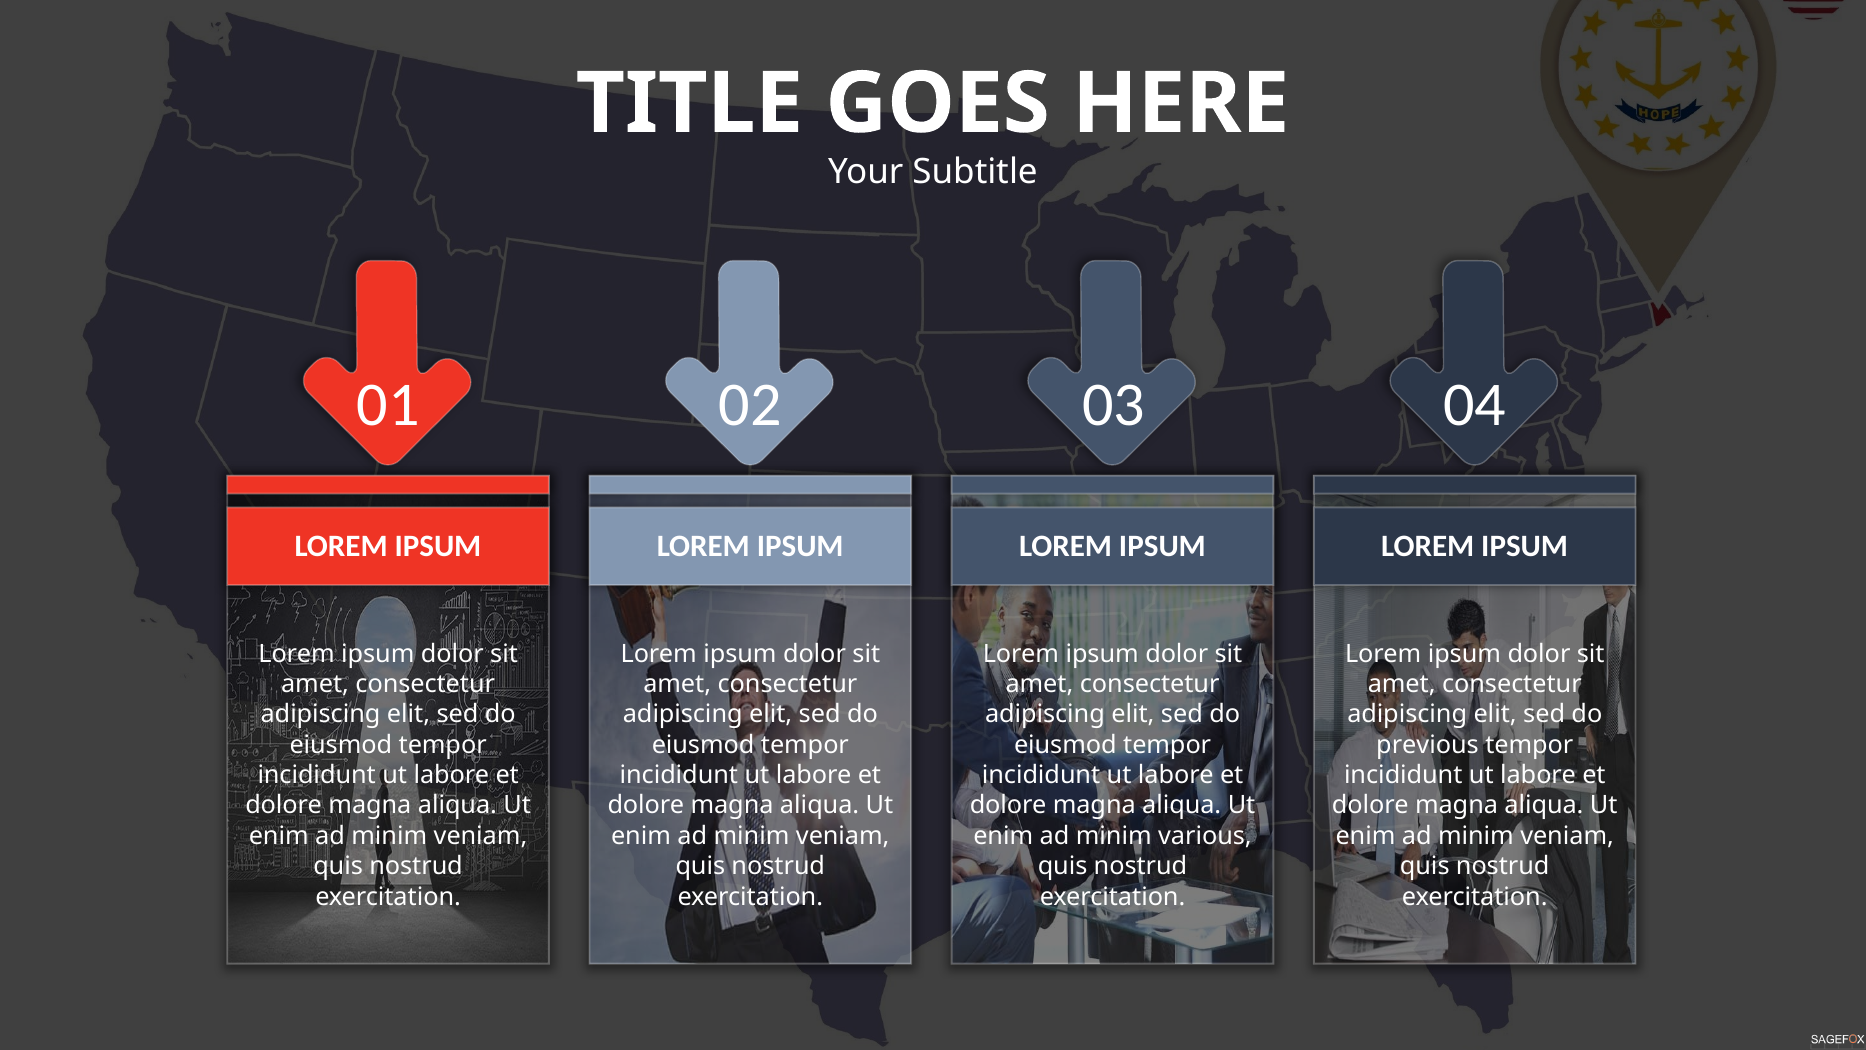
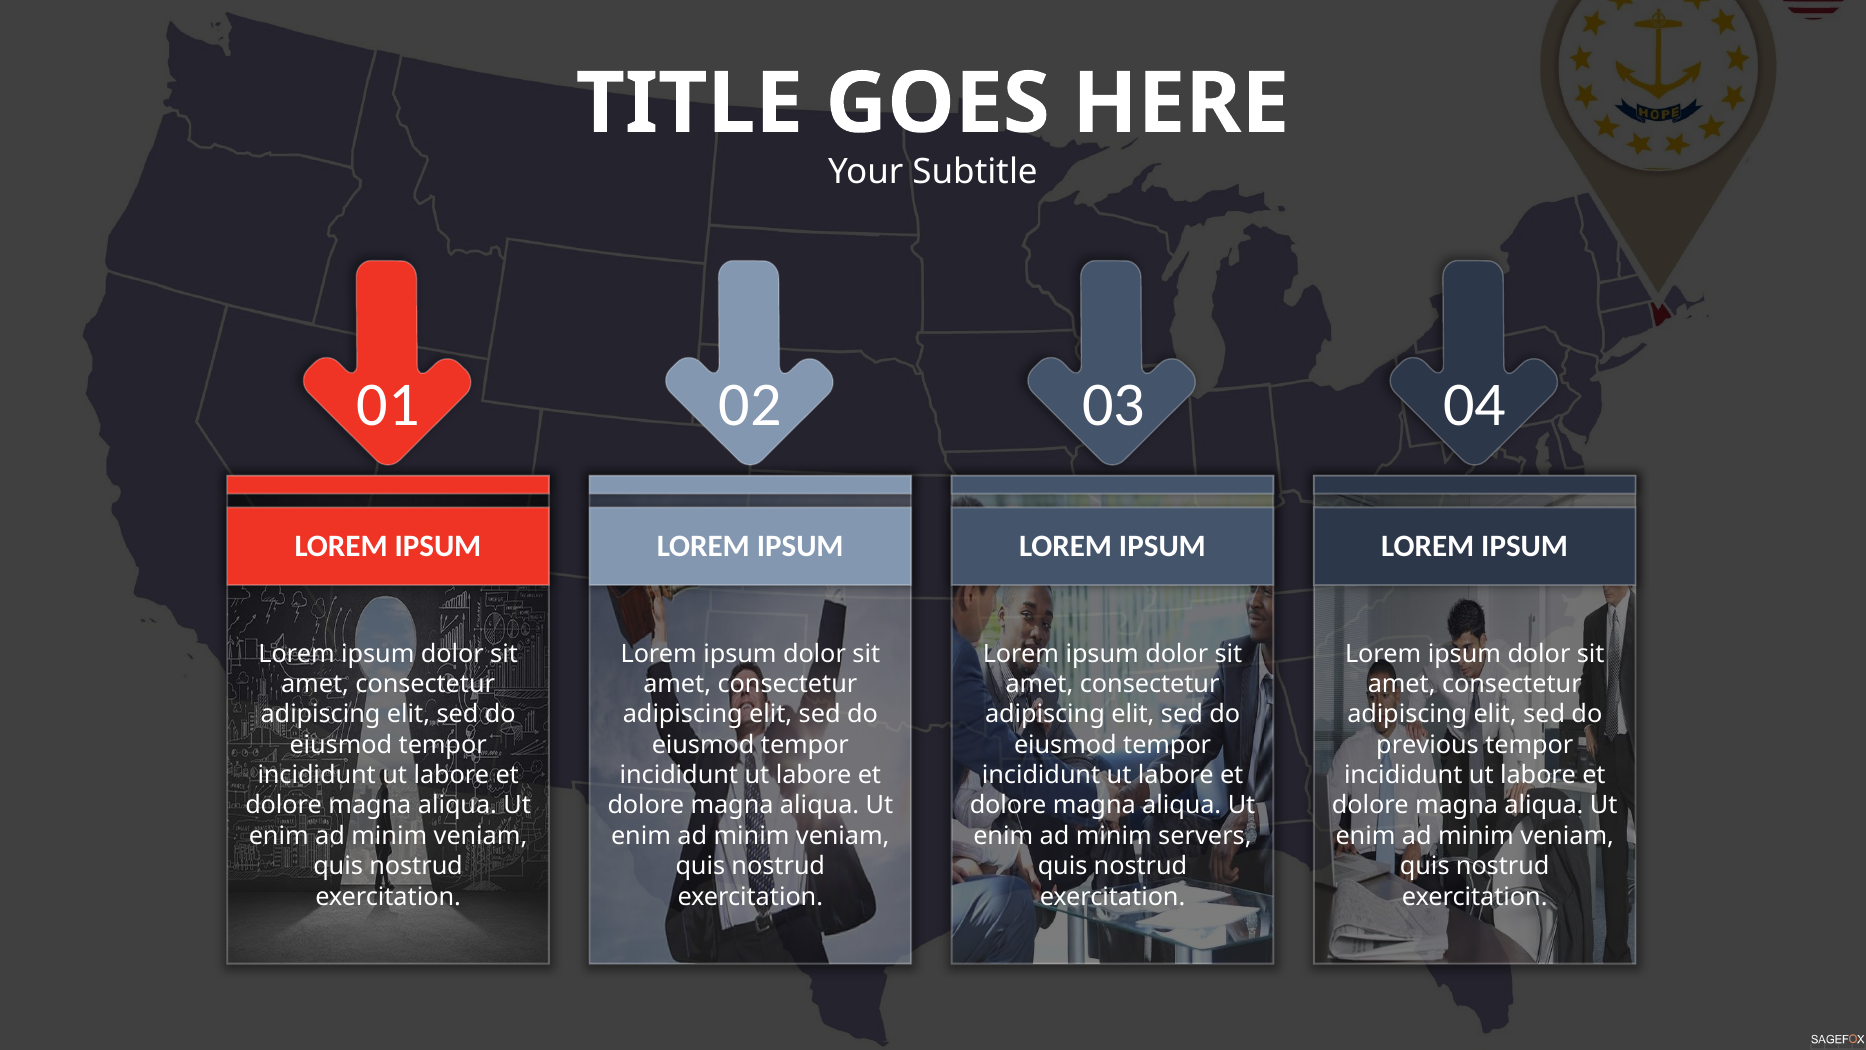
various: various -> servers
